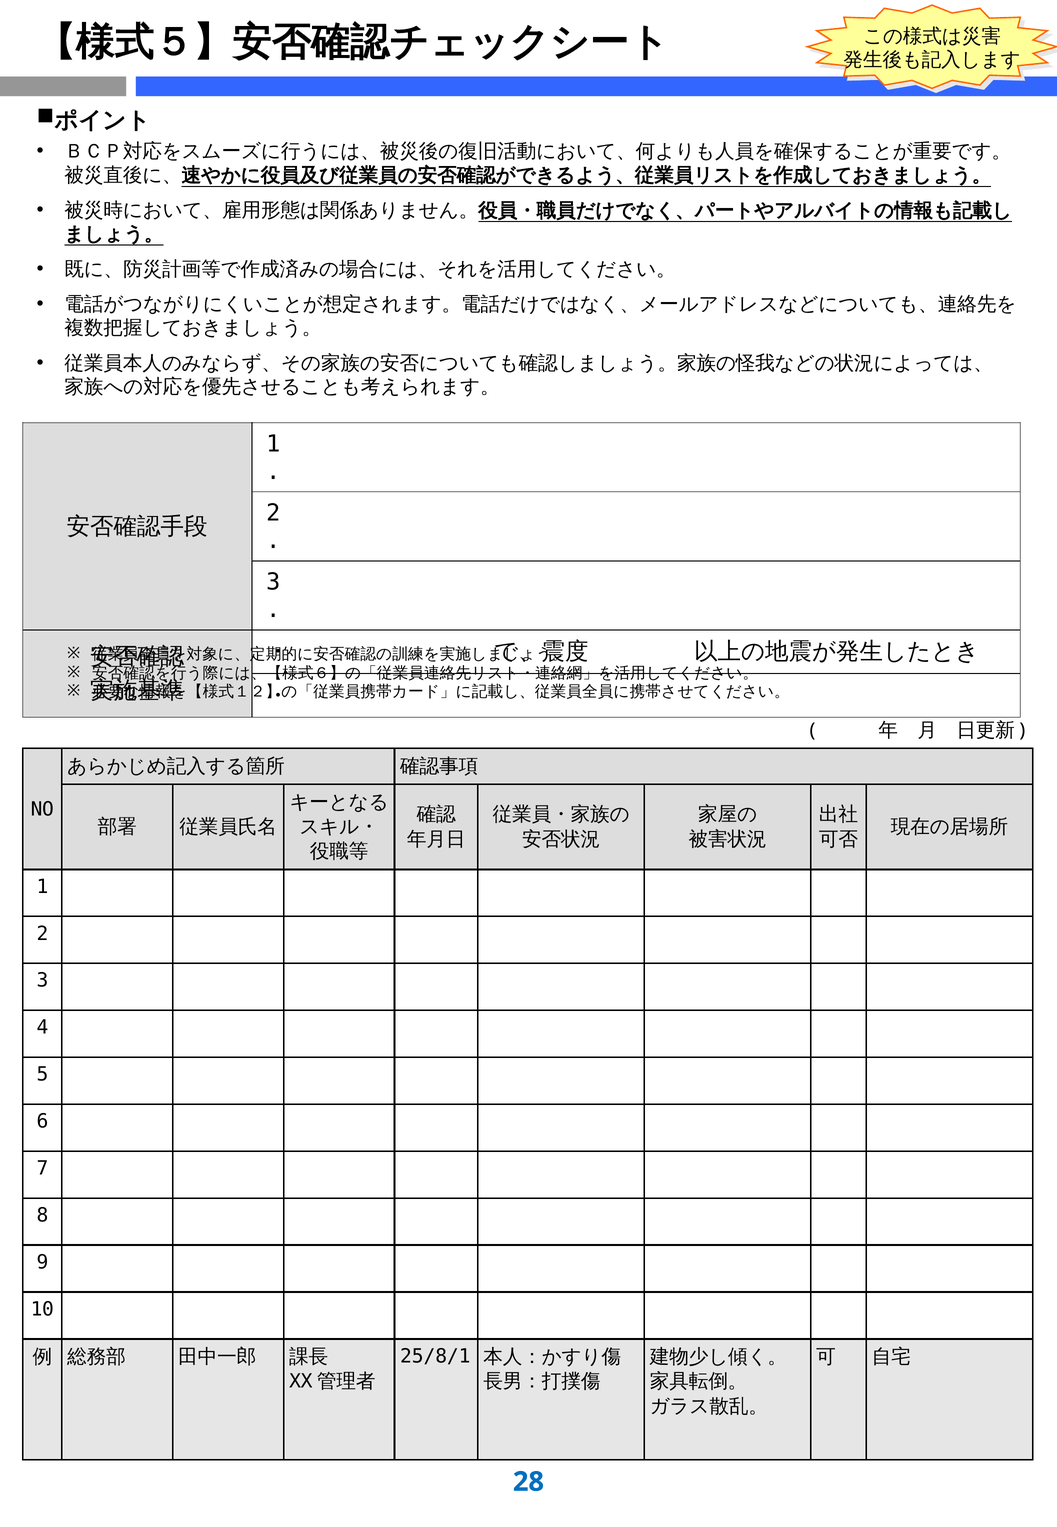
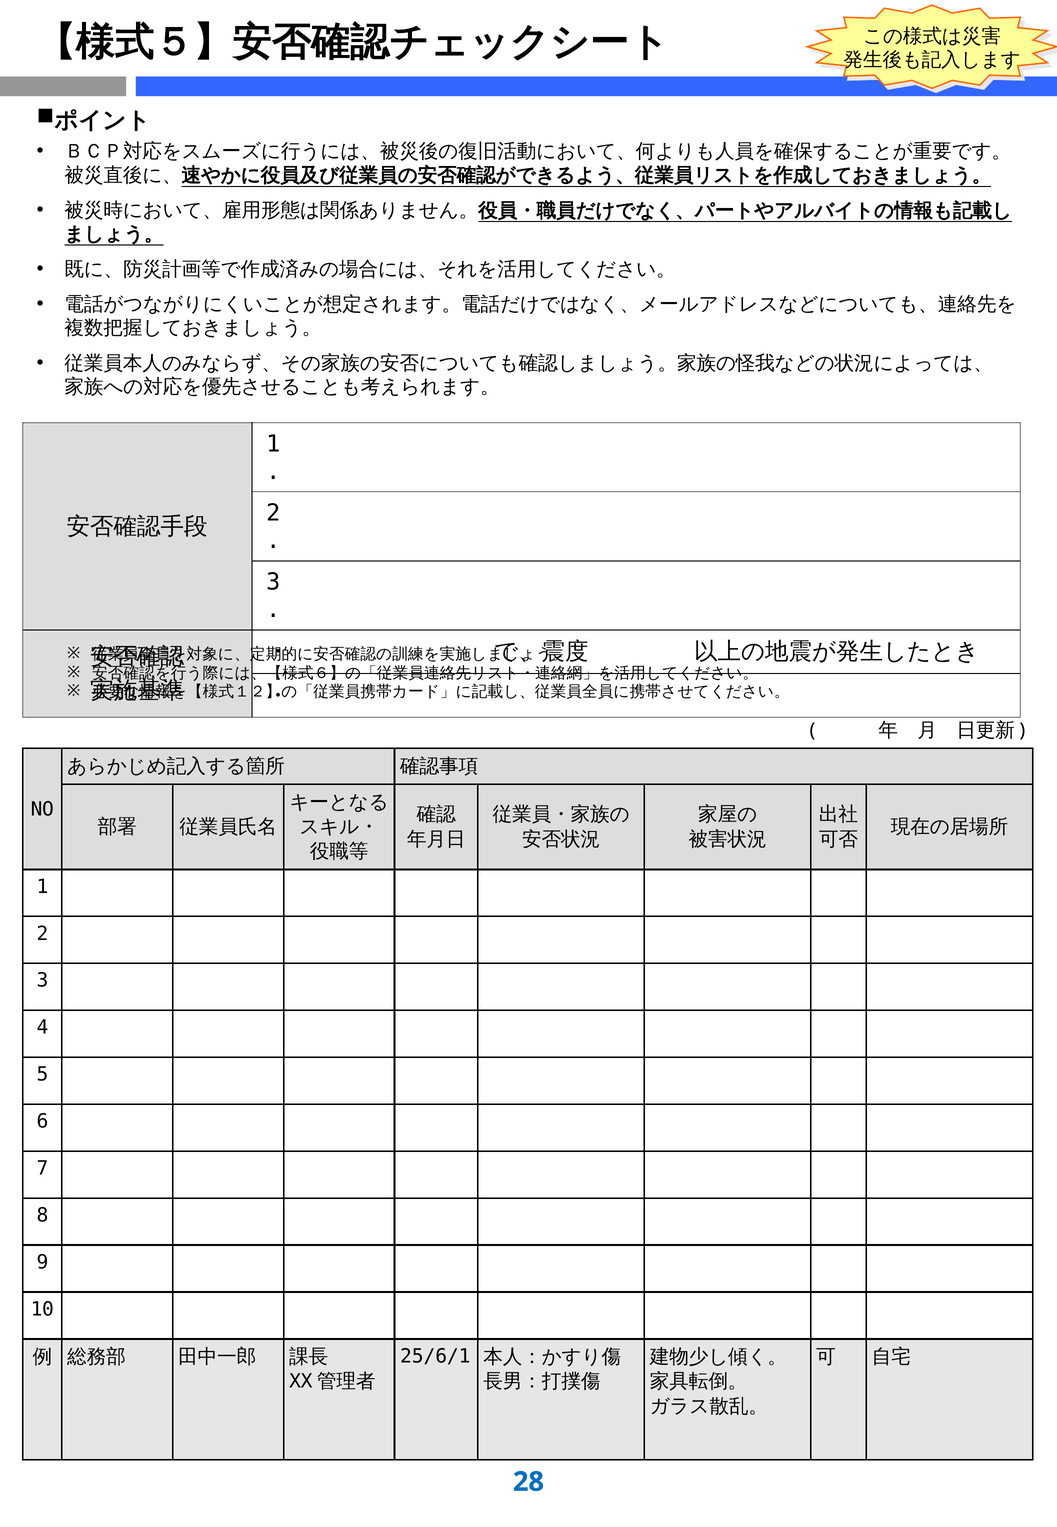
25/8/1: 25/8/1 -> 25/6/1
